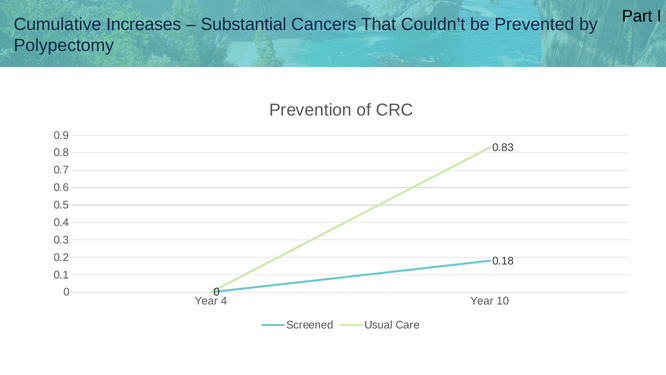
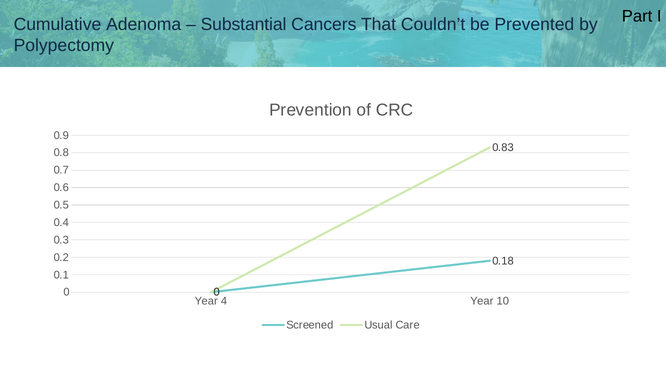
Increases: Increases -> Adenoma
